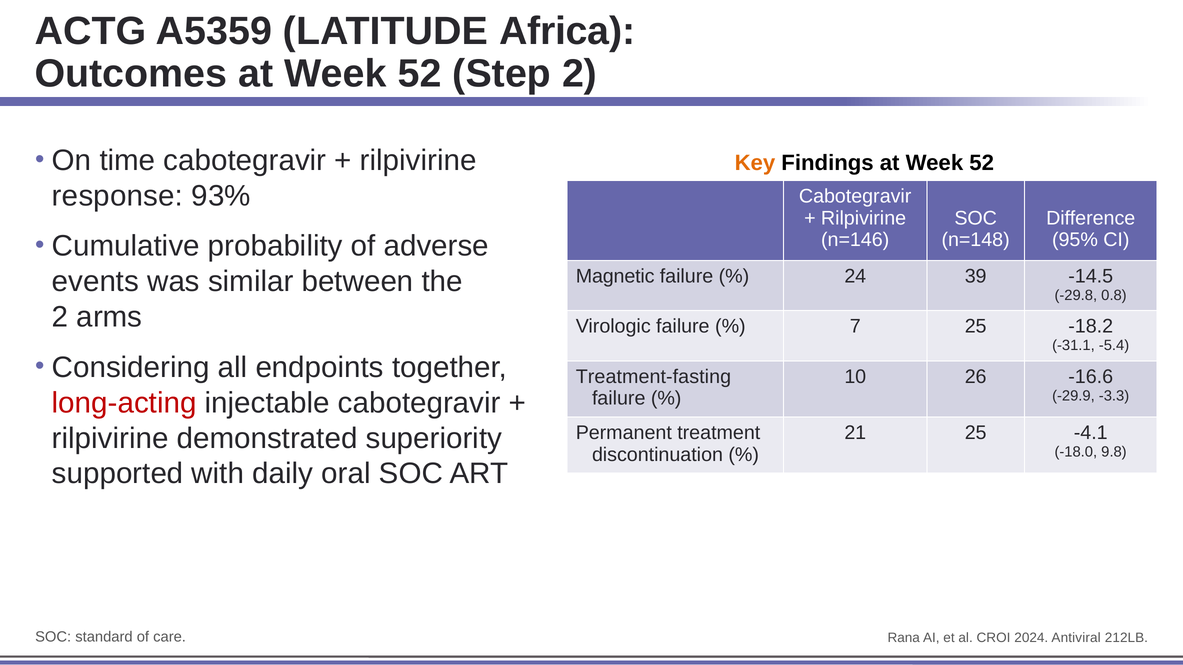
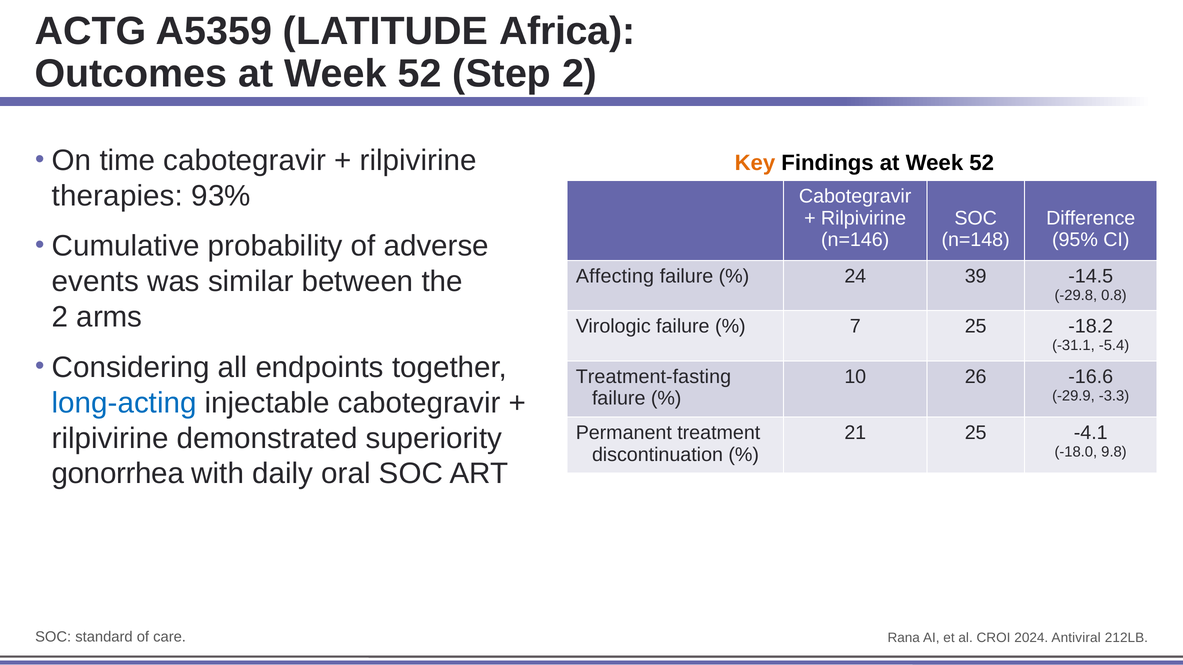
response: response -> therapies
Magnetic: Magnetic -> Affecting
long-acting colour: red -> blue
supported: supported -> gonorrhea
